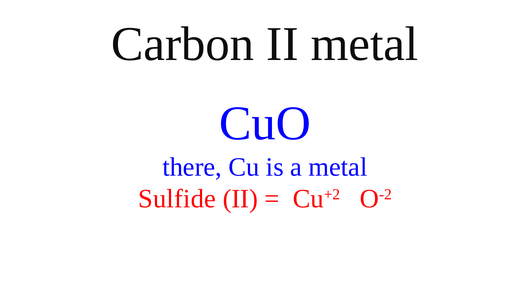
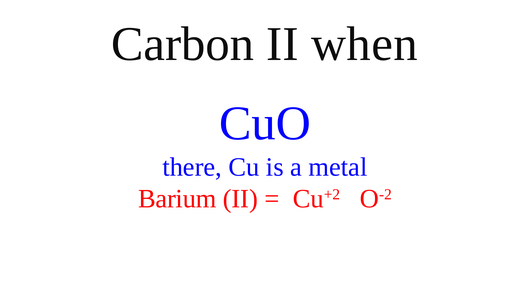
II metal: metal -> when
Sulfide: Sulfide -> Barium
